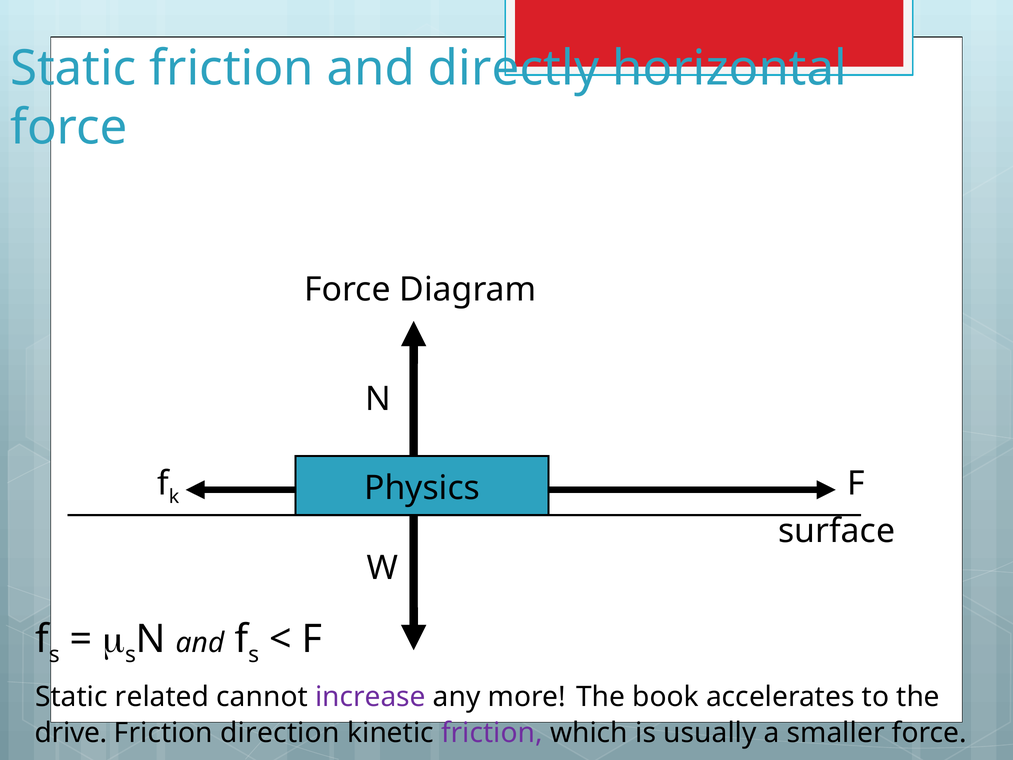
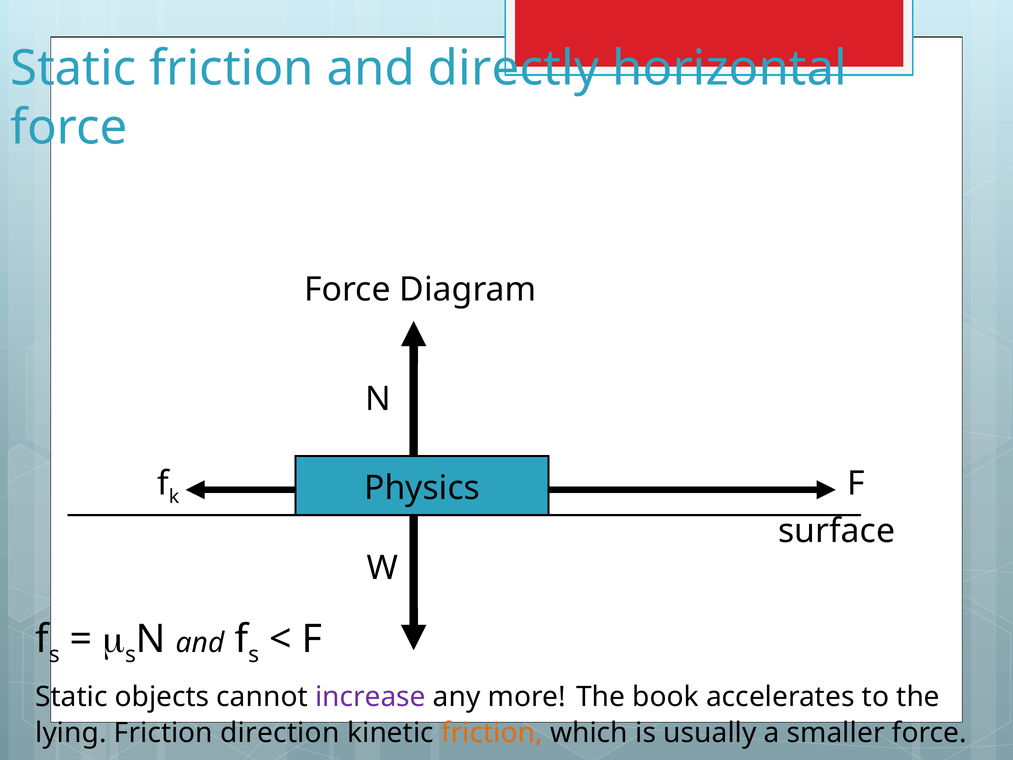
related: related -> objects
drive: drive -> lying
friction at (492, 733) colour: purple -> orange
